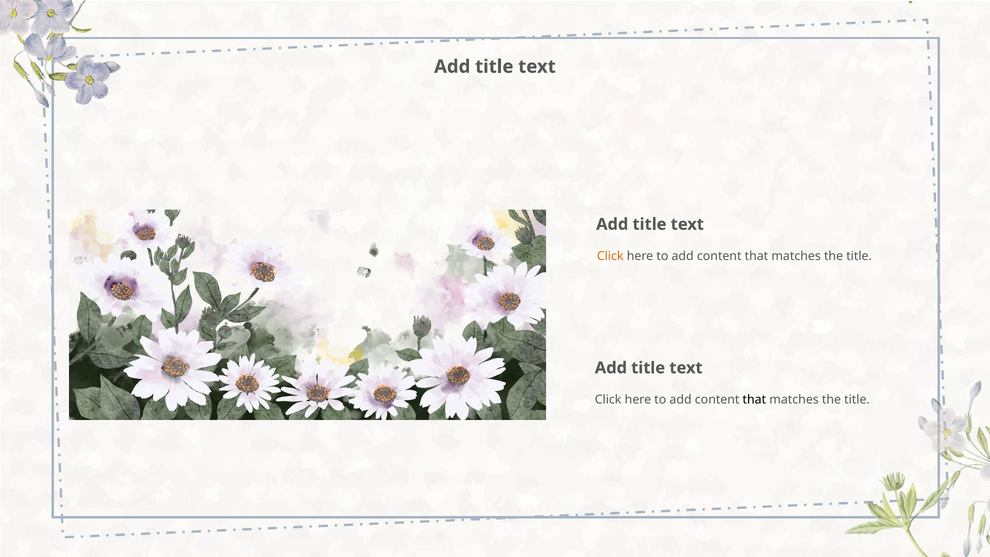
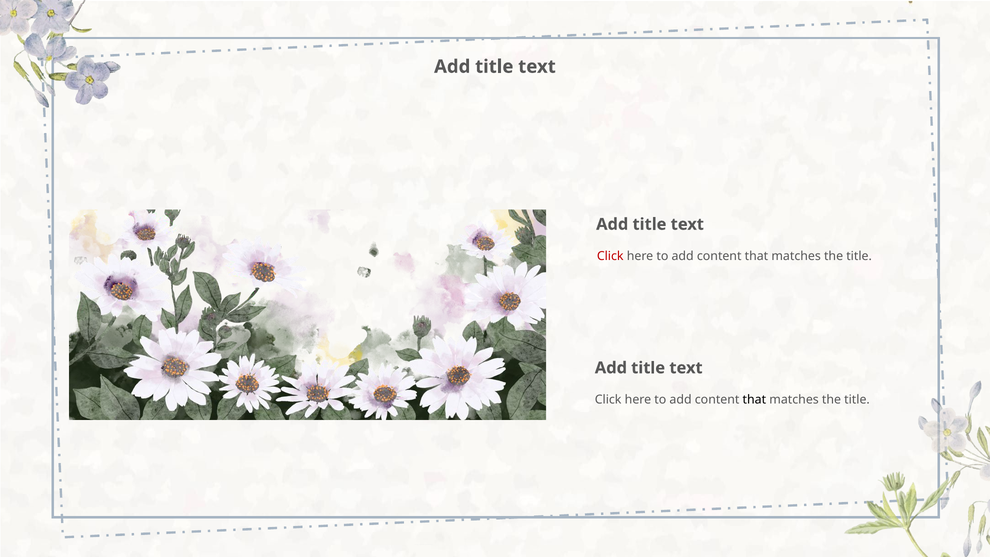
Click at (610, 256) colour: orange -> red
